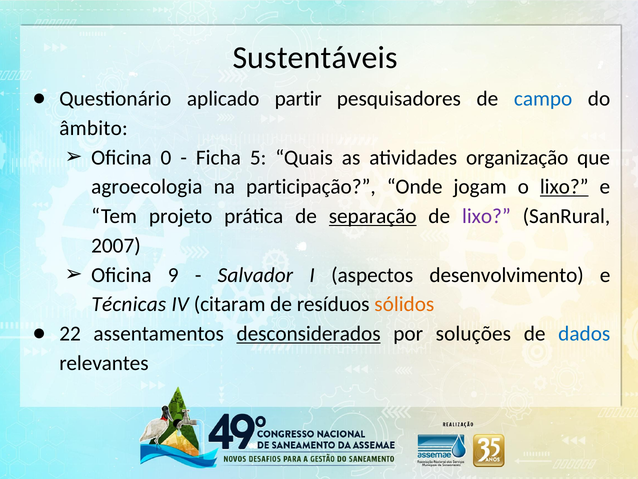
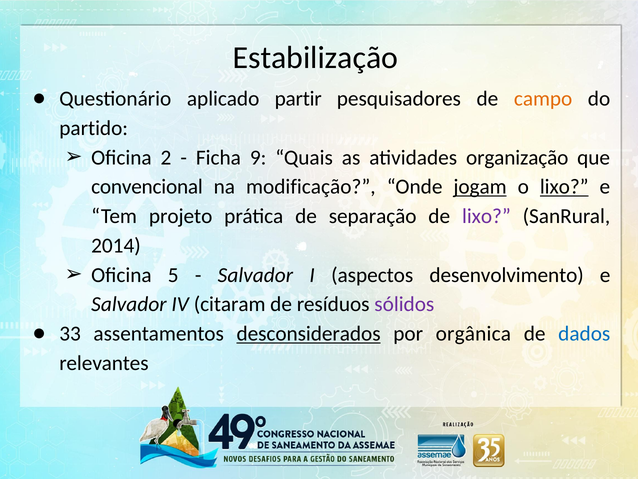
Sustentáveis: Sustentáveis -> Estabilização
campo colour: blue -> orange
âmbito: âmbito -> partido
0: 0 -> 2
5: 5 -> 9
agroecologia: agroecologia -> convencional
participação: participação -> modificação
jogam underline: none -> present
separação underline: present -> none
2007: 2007 -> 2014
9: 9 -> 5
Técnicas at (129, 304): Técnicas -> Salvador
sólidos colour: orange -> purple
22: 22 -> 33
soluções: soluções -> orgânica
